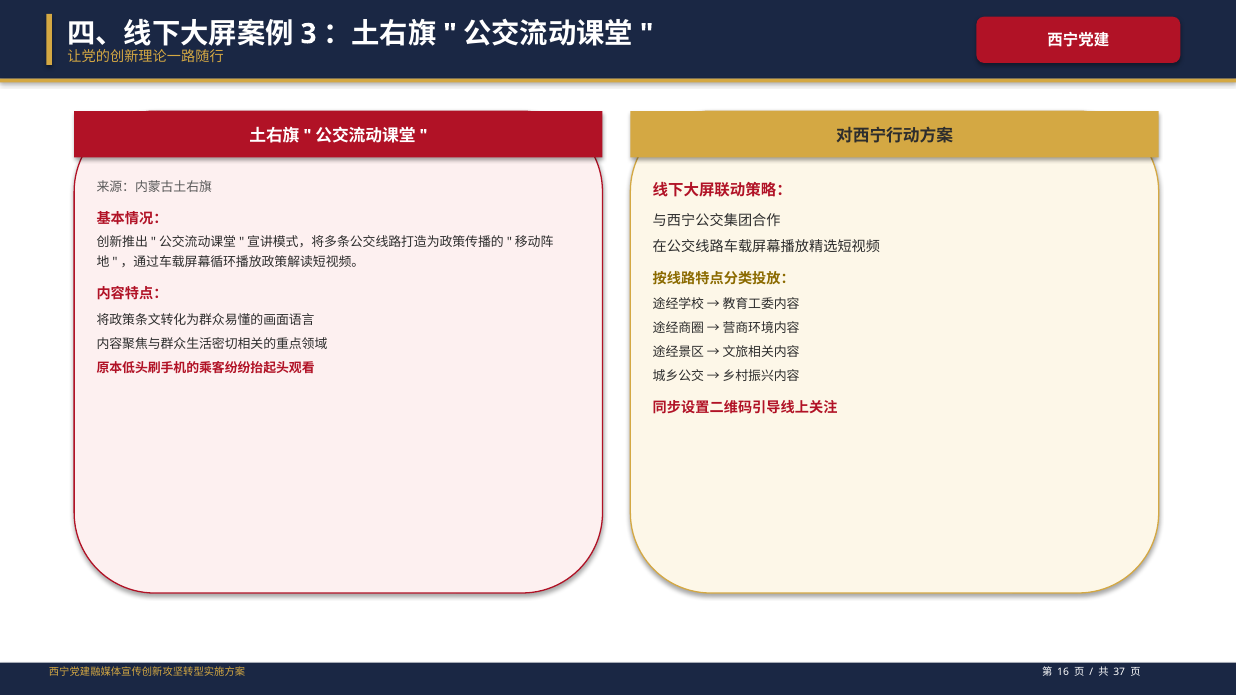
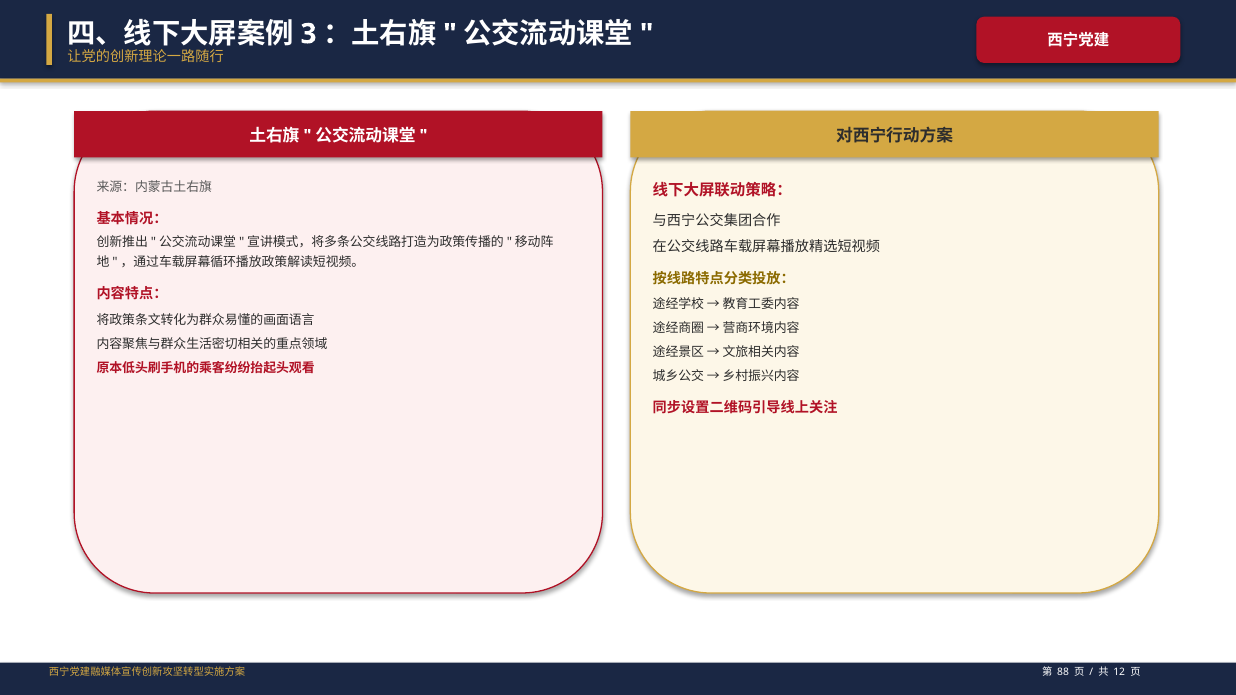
16: 16 -> 88
37: 37 -> 12
